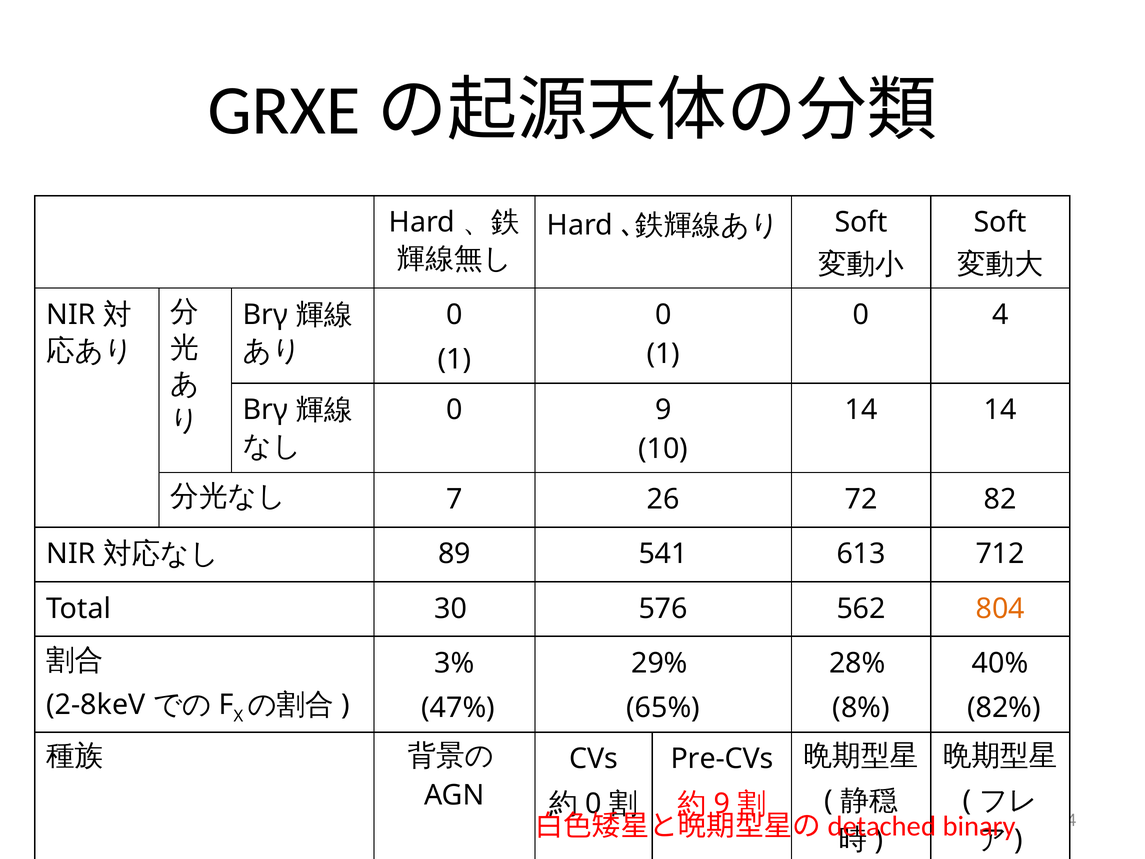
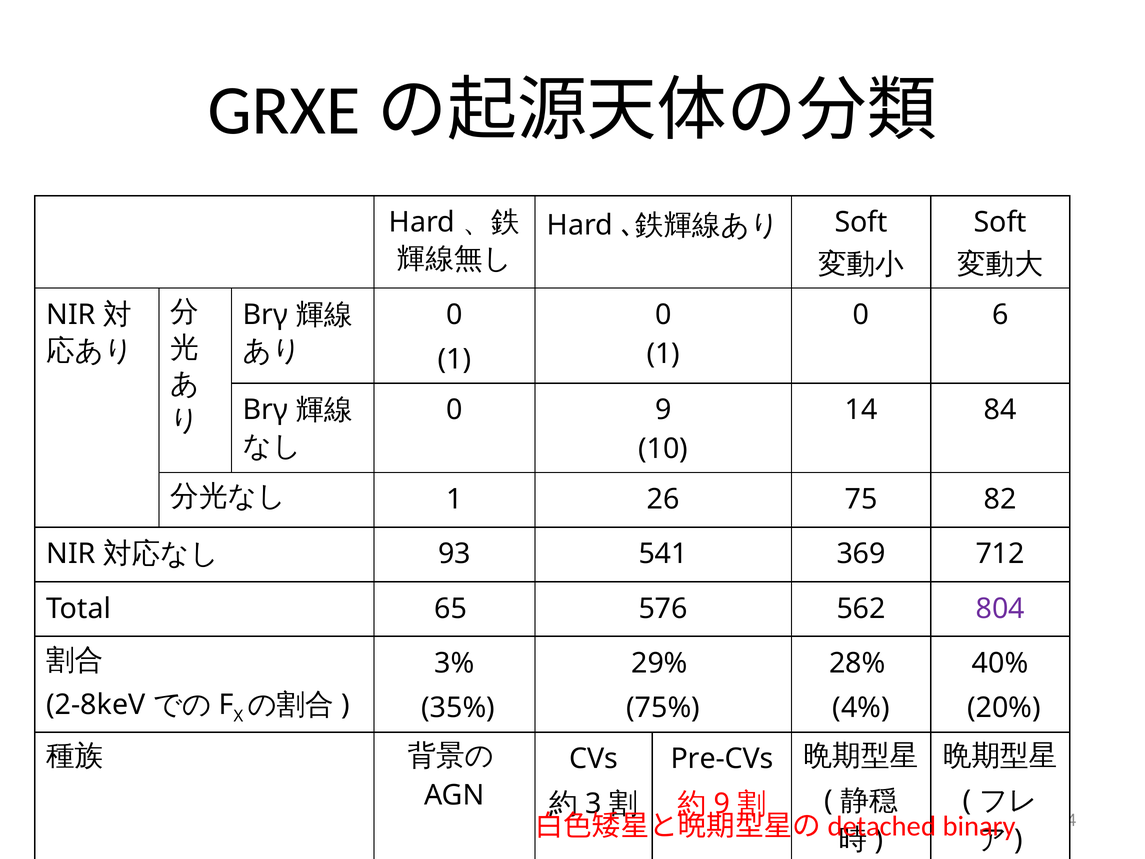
4: 4 -> 6
14 14: 14 -> 84
7 at (455, 499): 7 -> 1
72: 72 -> 75
89: 89 -> 93
613: 613 -> 369
30: 30 -> 65
804 colour: orange -> purple
47%: 47% -> 35%
65%: 65% -> 75%
8%: 8% -> 4%
82%: 82% -> 20%
0 at (593, 803): 0 -> 3
